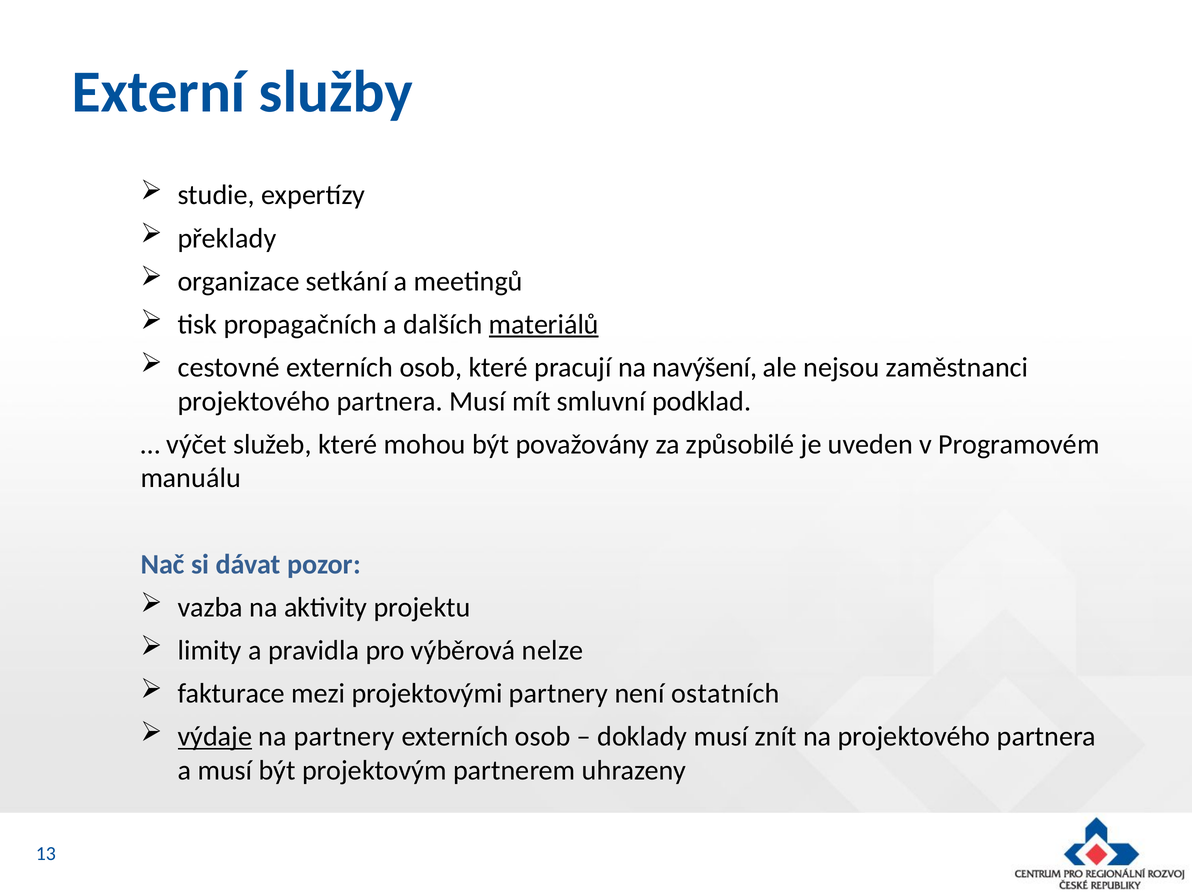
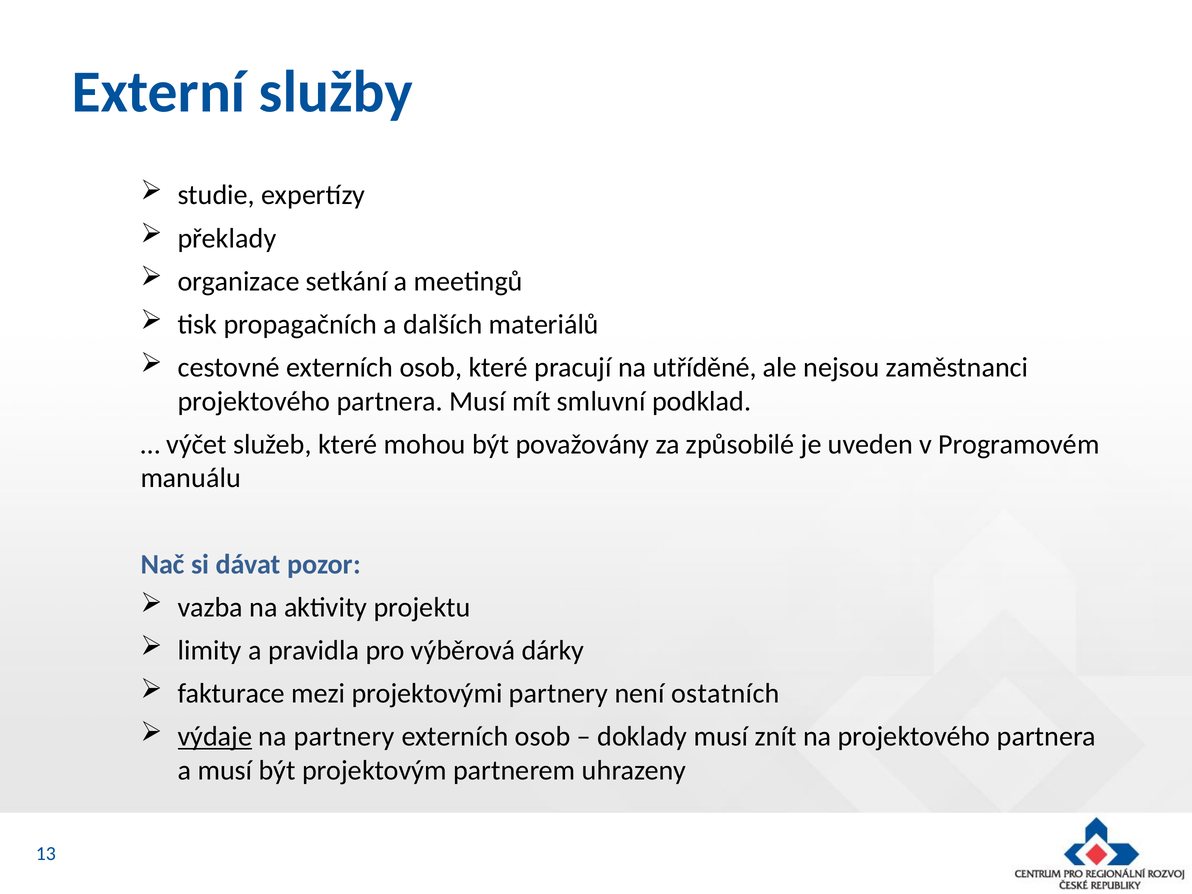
materiálů underline: present -> none
navýšení: navýšení -> utříděné
nelze: nelze -> dárky
